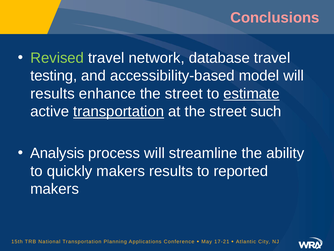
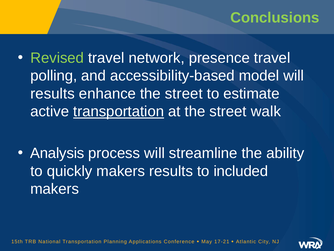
Conclusions colour: pink -> light green
database: database -> presence
testing: testing -> polling
estimate underline: present -> none
such: such -> walk
reported: reported -> included
